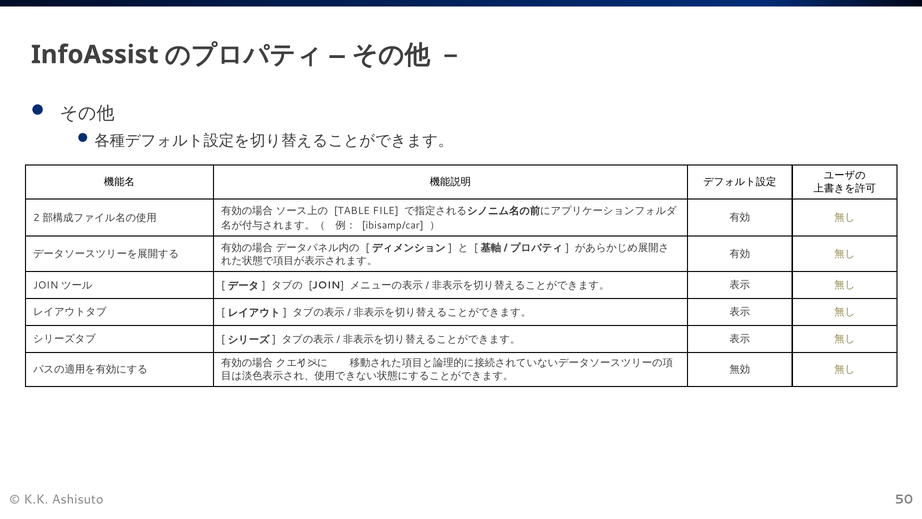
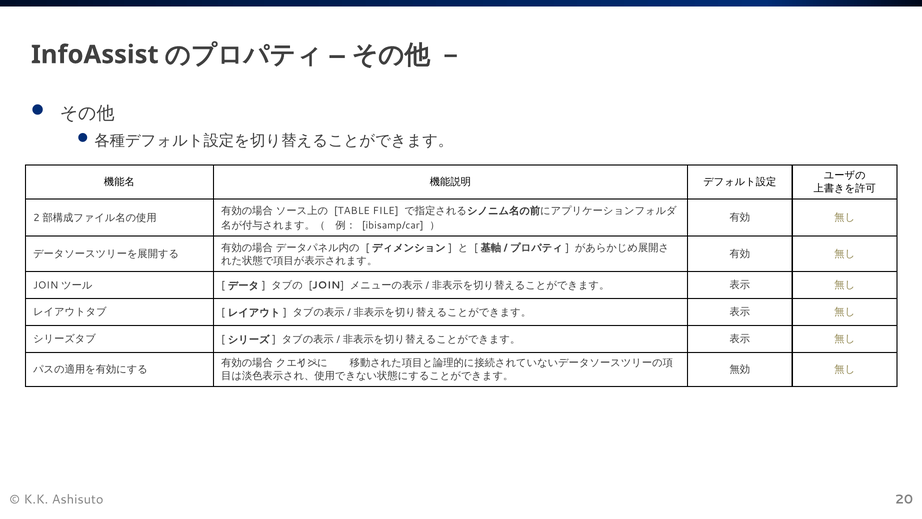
50: 50 -> 20
